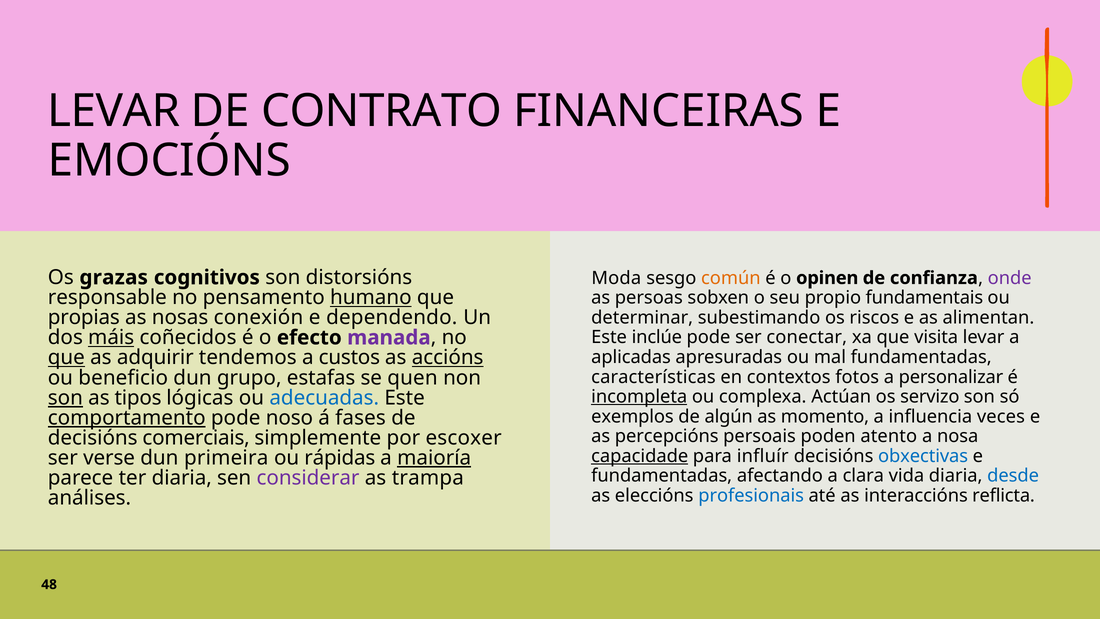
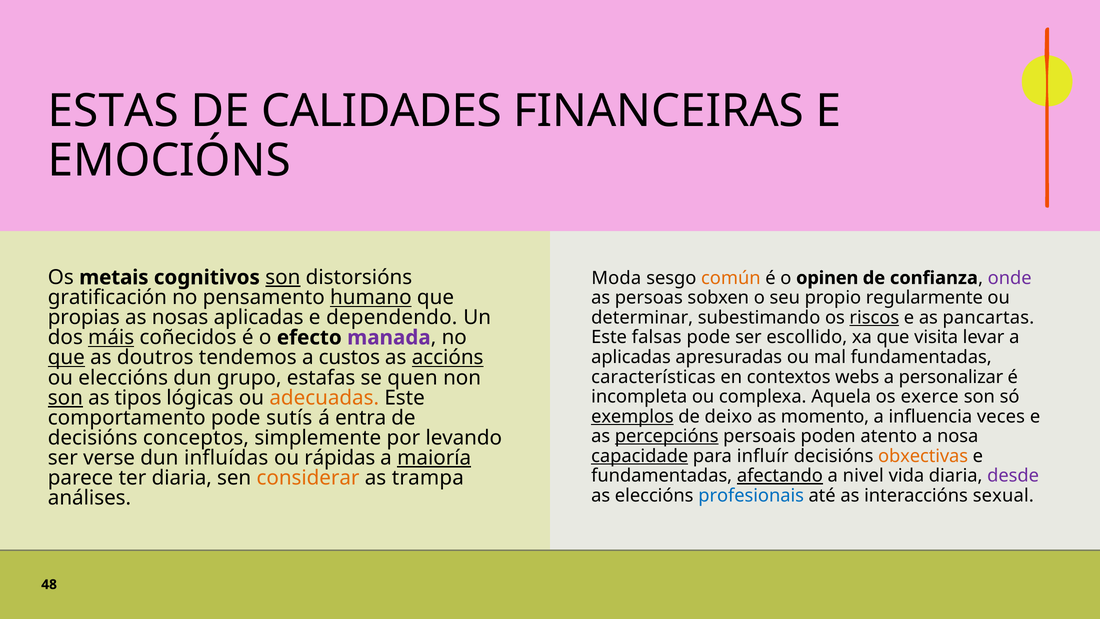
LEVAR at (114, 111): LEVAR -> ESTAS
CONTRATO: CONTRATO -> CALIDADES
grazas: grazas -> metais
son at (283, 277) underline: none -> present
responsable: responsable -> gratificación
fundamentais: fundamentais -> regularmente
nosas conexión: conexión -> aplicadas
riscos underline: none -> present
alimentan: alimentan -> pancartas
inclúe: inclúe -> falsas
conectar: conectar -> escollido
adquirir: adquirir -> doutros
fotos: fotos -> webs
ou beneficio: beneficio -> eleccións
incompleta underline: present -> none
Actúan: Actúan -> Aquela
servizo: servizo -> exerce
adecuadas colour: blue -> orange
exemplos underline: none -> present
algún: algún -> deixo
comportamento underline: present -> none
noso: noso -> sutís
fases: fases -> entra
percepcións underline: none -> present
comerciais: comerciais -> conceptos
escoxer: escoxer -> levando
obxectivas colour: blue -> orange
primeira: primeira -> influídas
afectando underline: none -> present
clara: clara -> nivel
desde colour: blue -> purple
considerar colour: purple -> orange
reflicta: reflicta -> sexual
